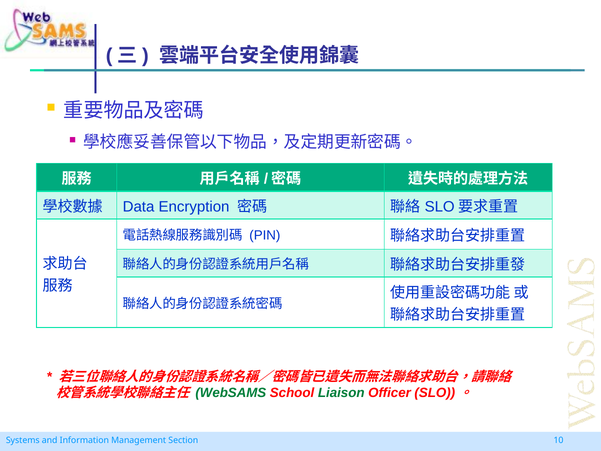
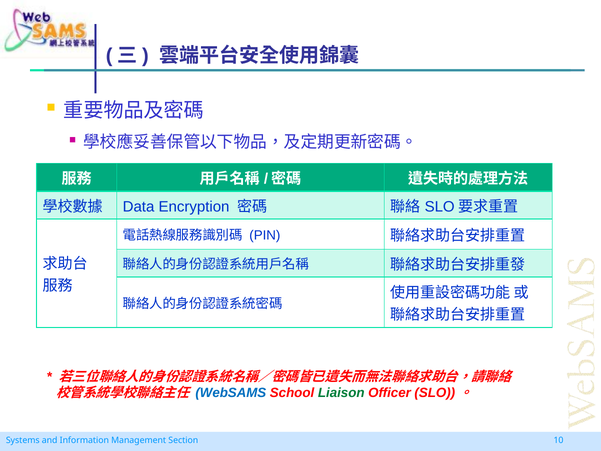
WebSAMS colour: green -> blue
